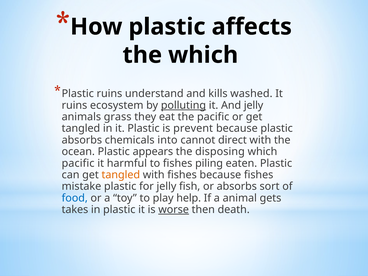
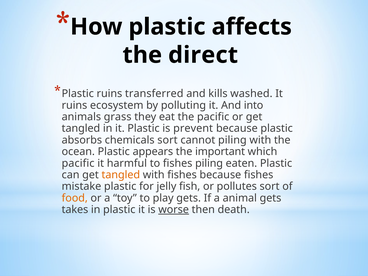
the which: which -> direct
understand: understand -> transferred
polluting underline: present -> none
And jelly: jelly -> into
chemicals into: into -> sort
cannot direct: direct -> piling
disposing: disposing -> important
or absorbs: absorbs -> pollutes
food colour: blue -> orange
play help: help -> gets
